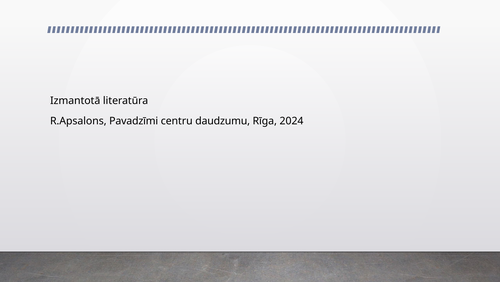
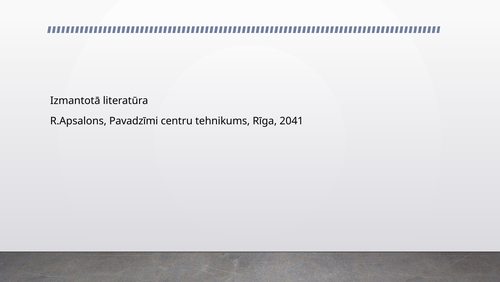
daudzumu: daudzumu -> tehnikums
2024: 2024 -> 2041
